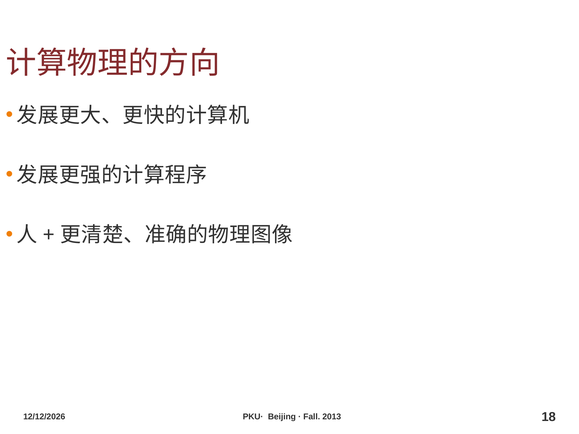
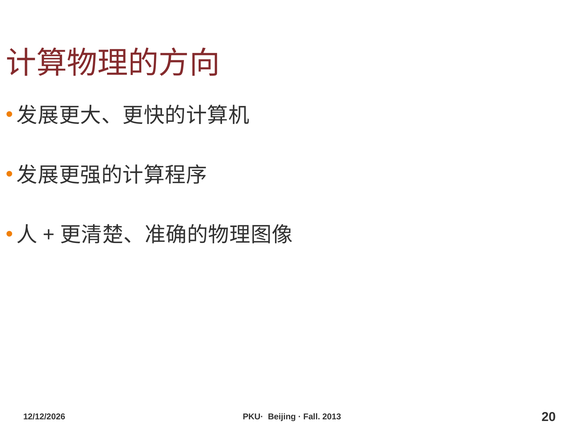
18: 18 -> 20
